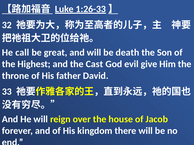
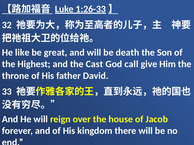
call: call -> like
evil: evil -> call
